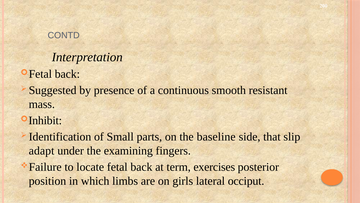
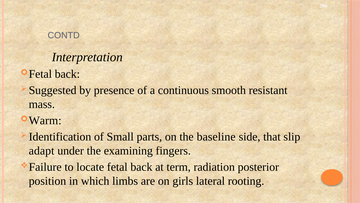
Inhibit: Inhibit -> Warm
exercises: exercises -> radiation
occiput: occiput -> rooting
